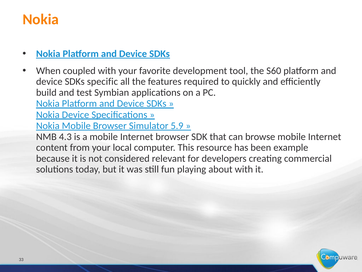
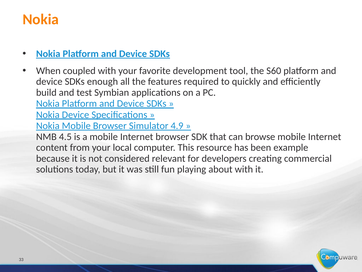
specific: specific -> enough
5.9: 5.9 -> 4.9
4.3: 4.3 -> 4.5
